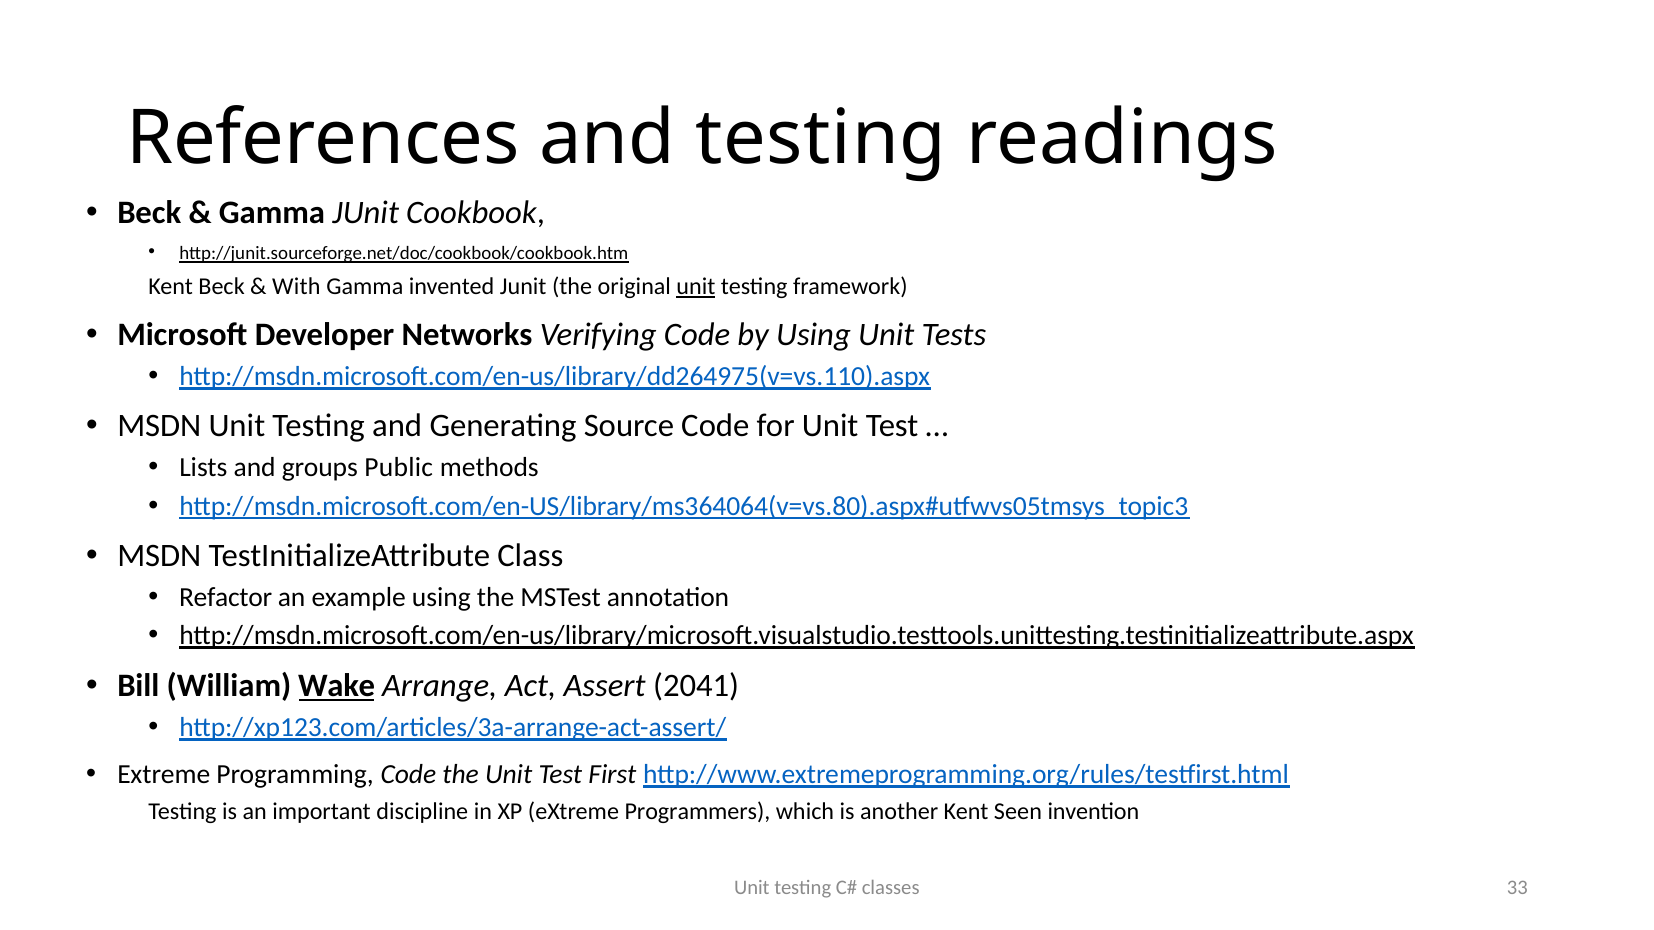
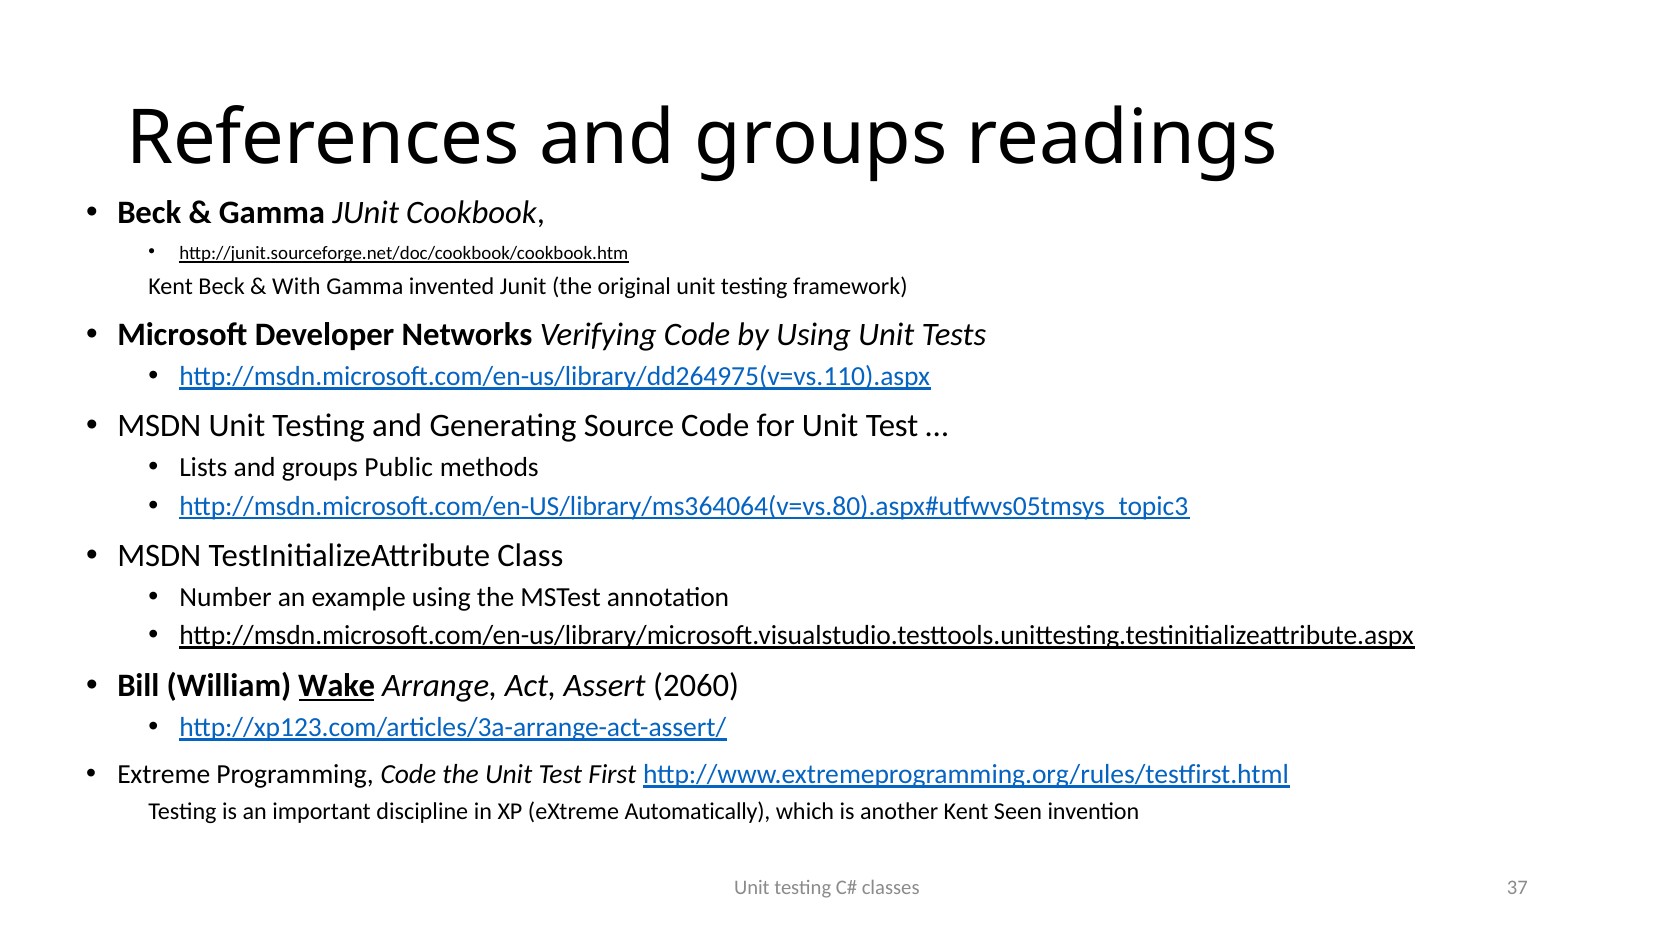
References and testing: testing -> groups
unit at (696, 287) underline: present -> none
Refactor: Refactor -> Number
2041: 2041 -> 2060
Programmers: Programmers -> Automatically
33: 33 -> 37
